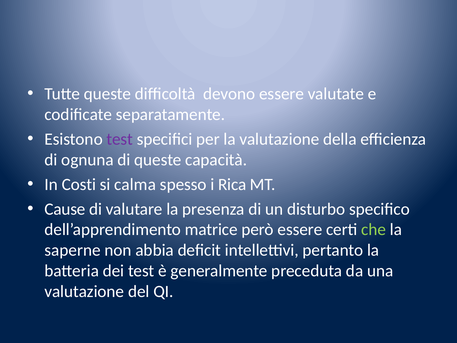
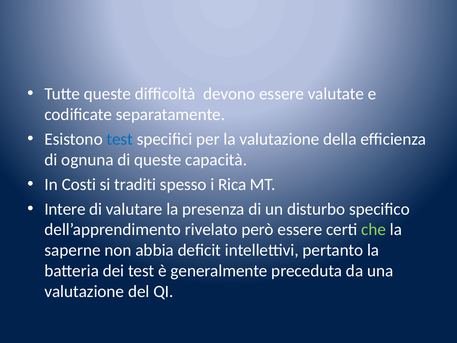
test at (120, 139) colour: purple -> blue
calma: calma -> traditi
Cause: Cause -> Intere
matrice: matrice -> rivelato
